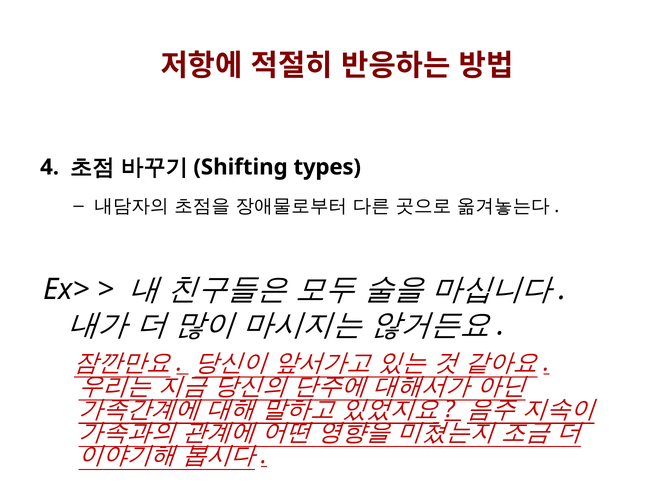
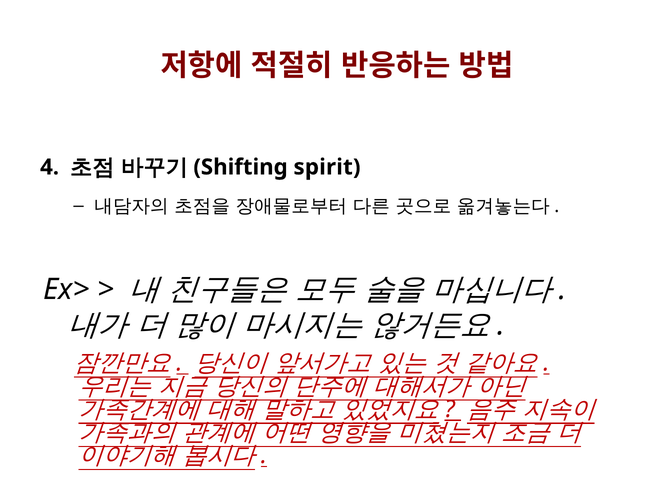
types: types -> spirit
